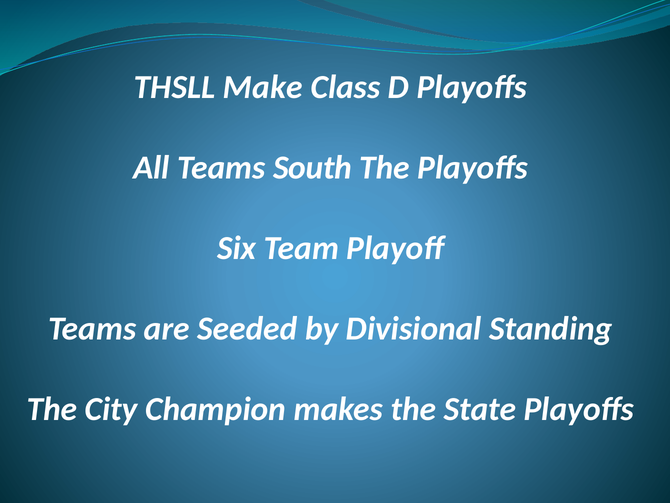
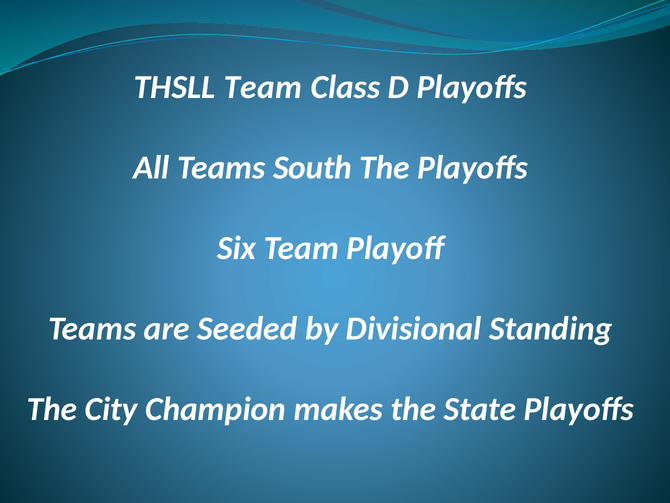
THSLL Make: Make -> Team
